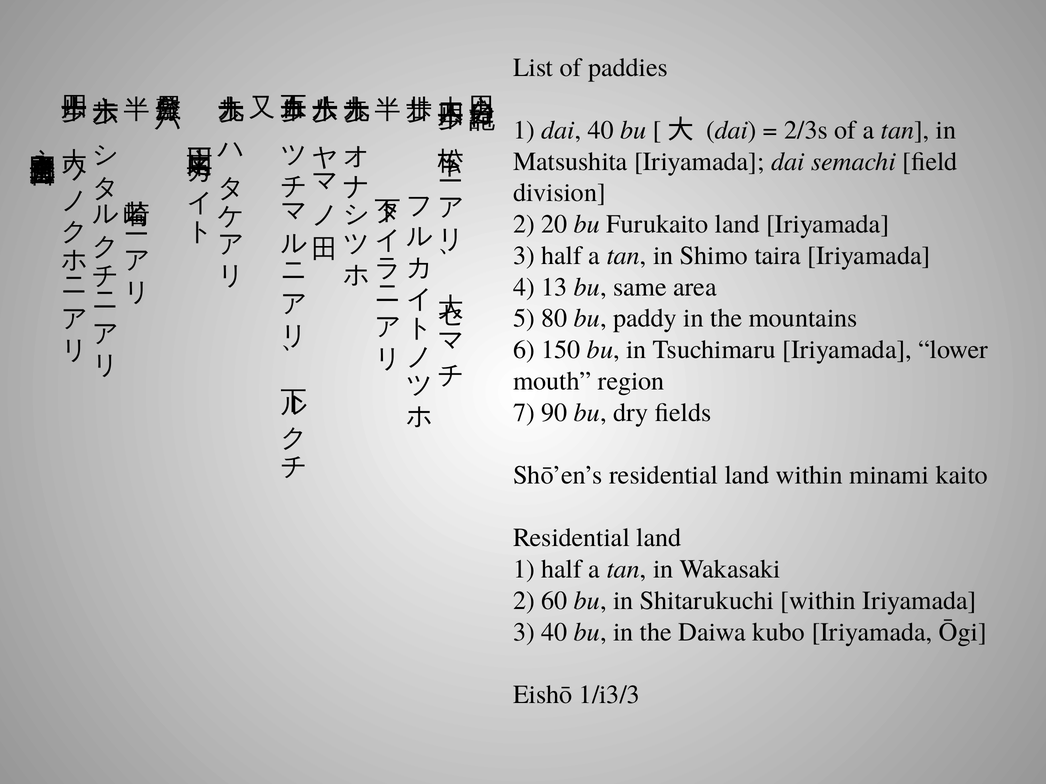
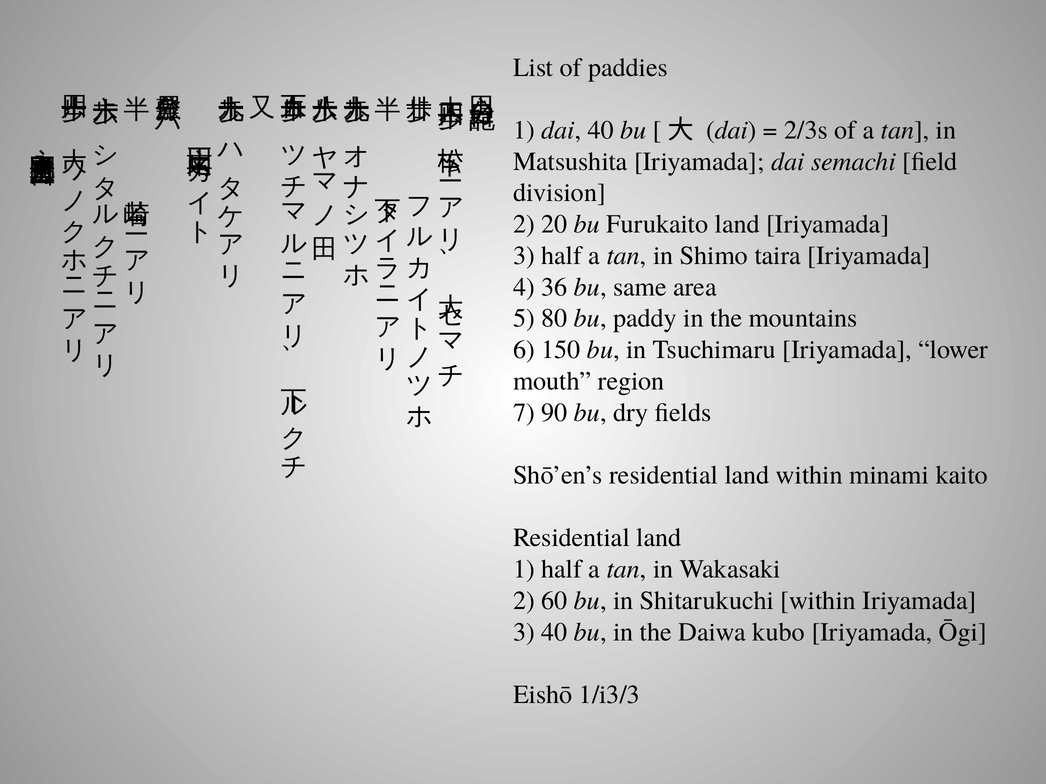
13: 13 -> 36
